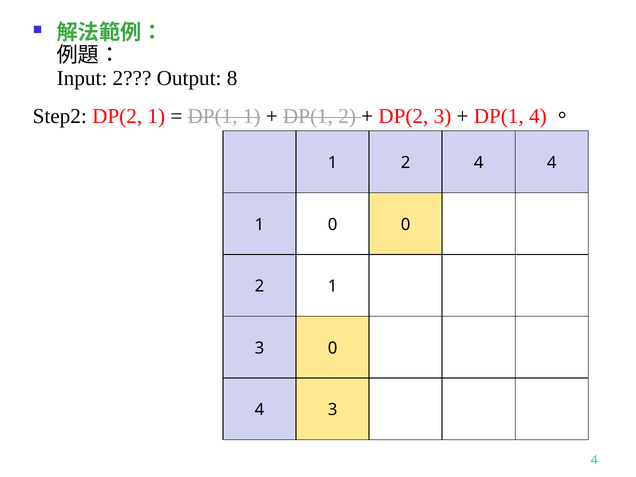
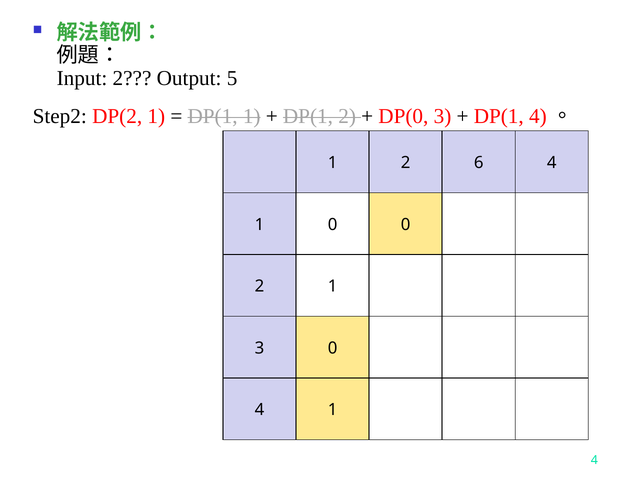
8: 8 -> 5
DP(2 at (403, 116): DP(2 -> DP(0
2 4: 4 -> 6
3 at (333, 410): 3 -> 1
